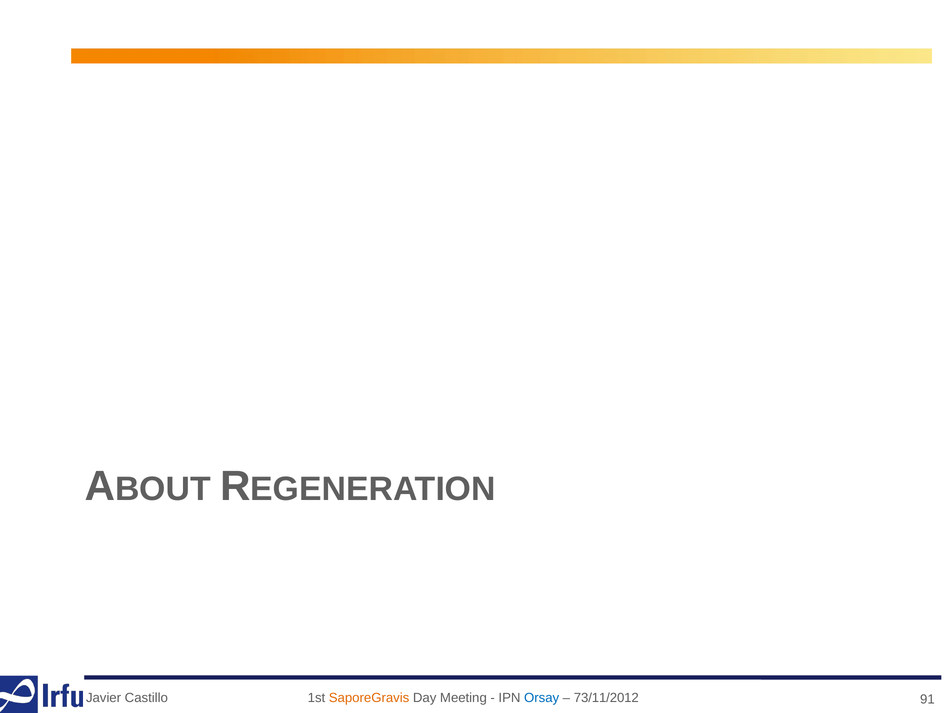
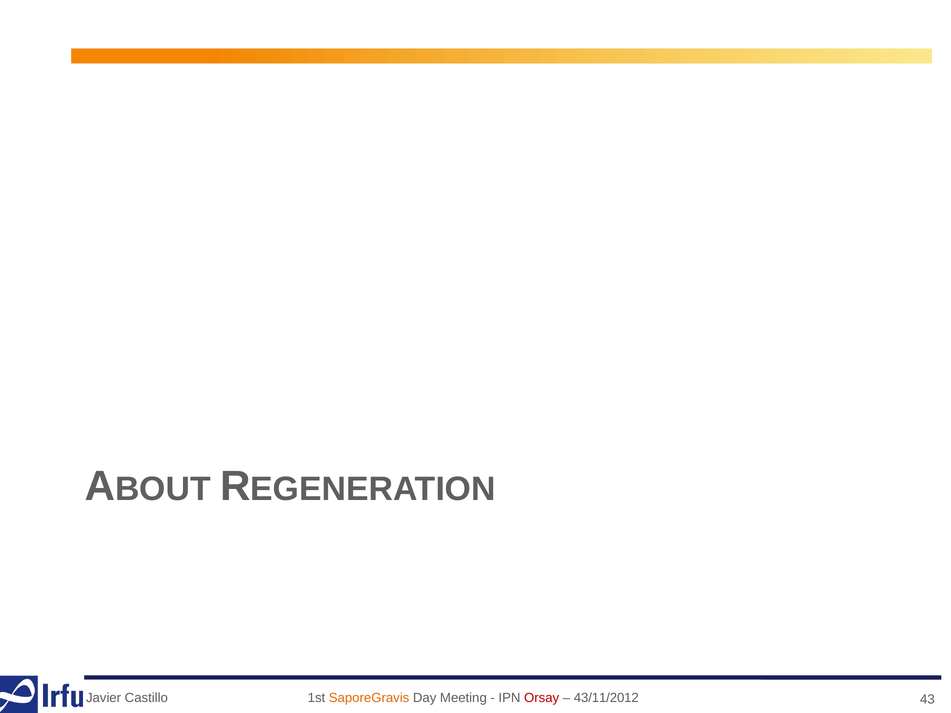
Orsay colour: blue -> red
73/11/2012: 73/11/2012 -> 43/11/2012
91: 91 -> 43
